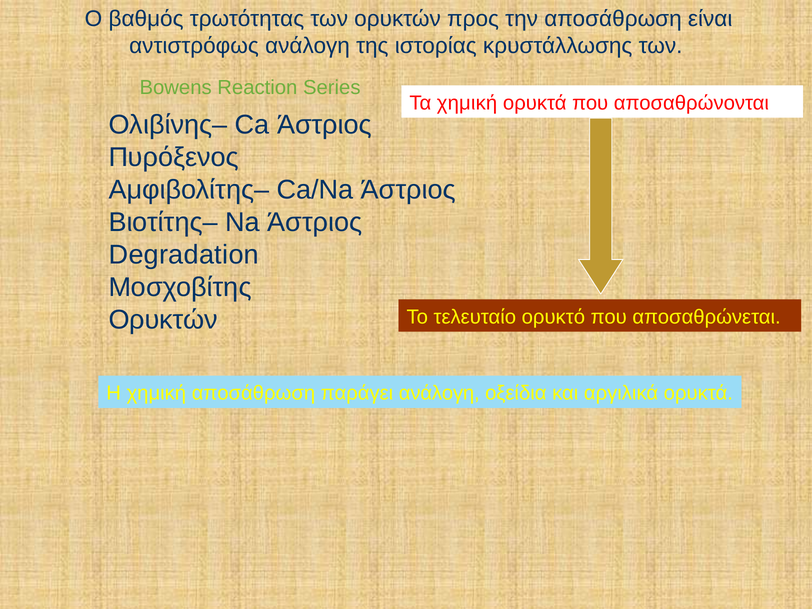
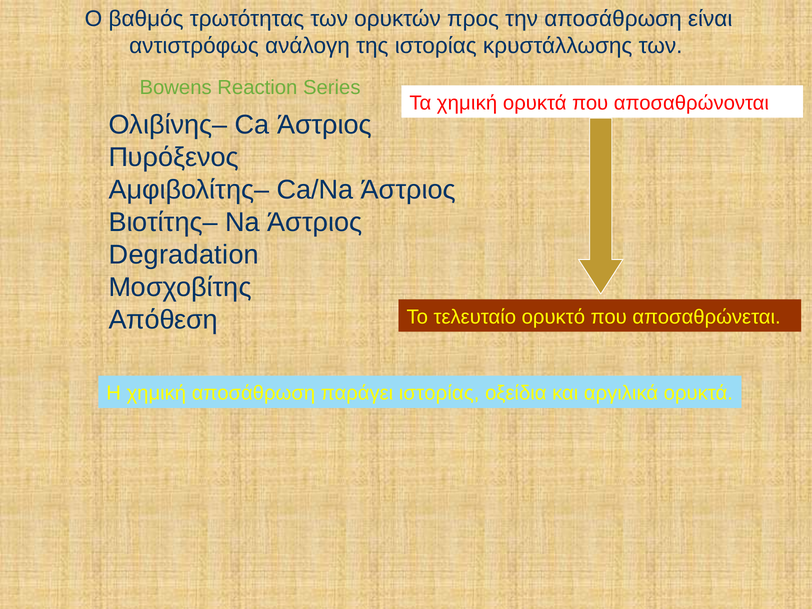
Ορυκτών at (163, 320): Ορυκτών -> Απόθεση
παράγει ανάλογη: ανάλογη -> ιστορίας
